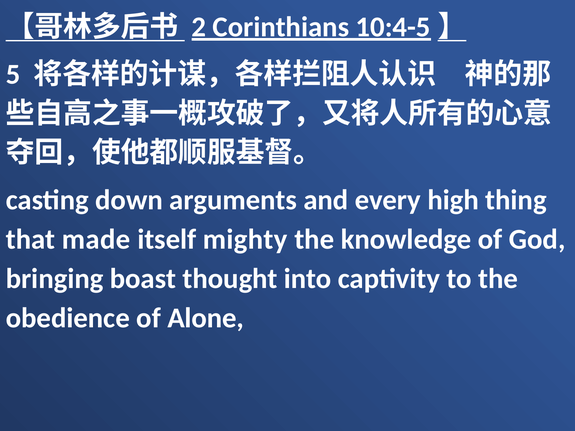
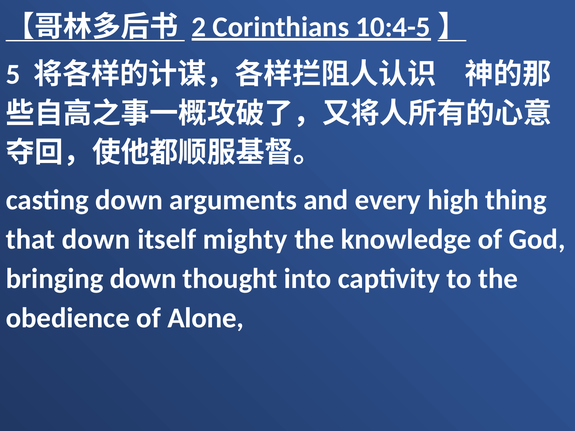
that made: made -> down
bringing boast: boast -> down
